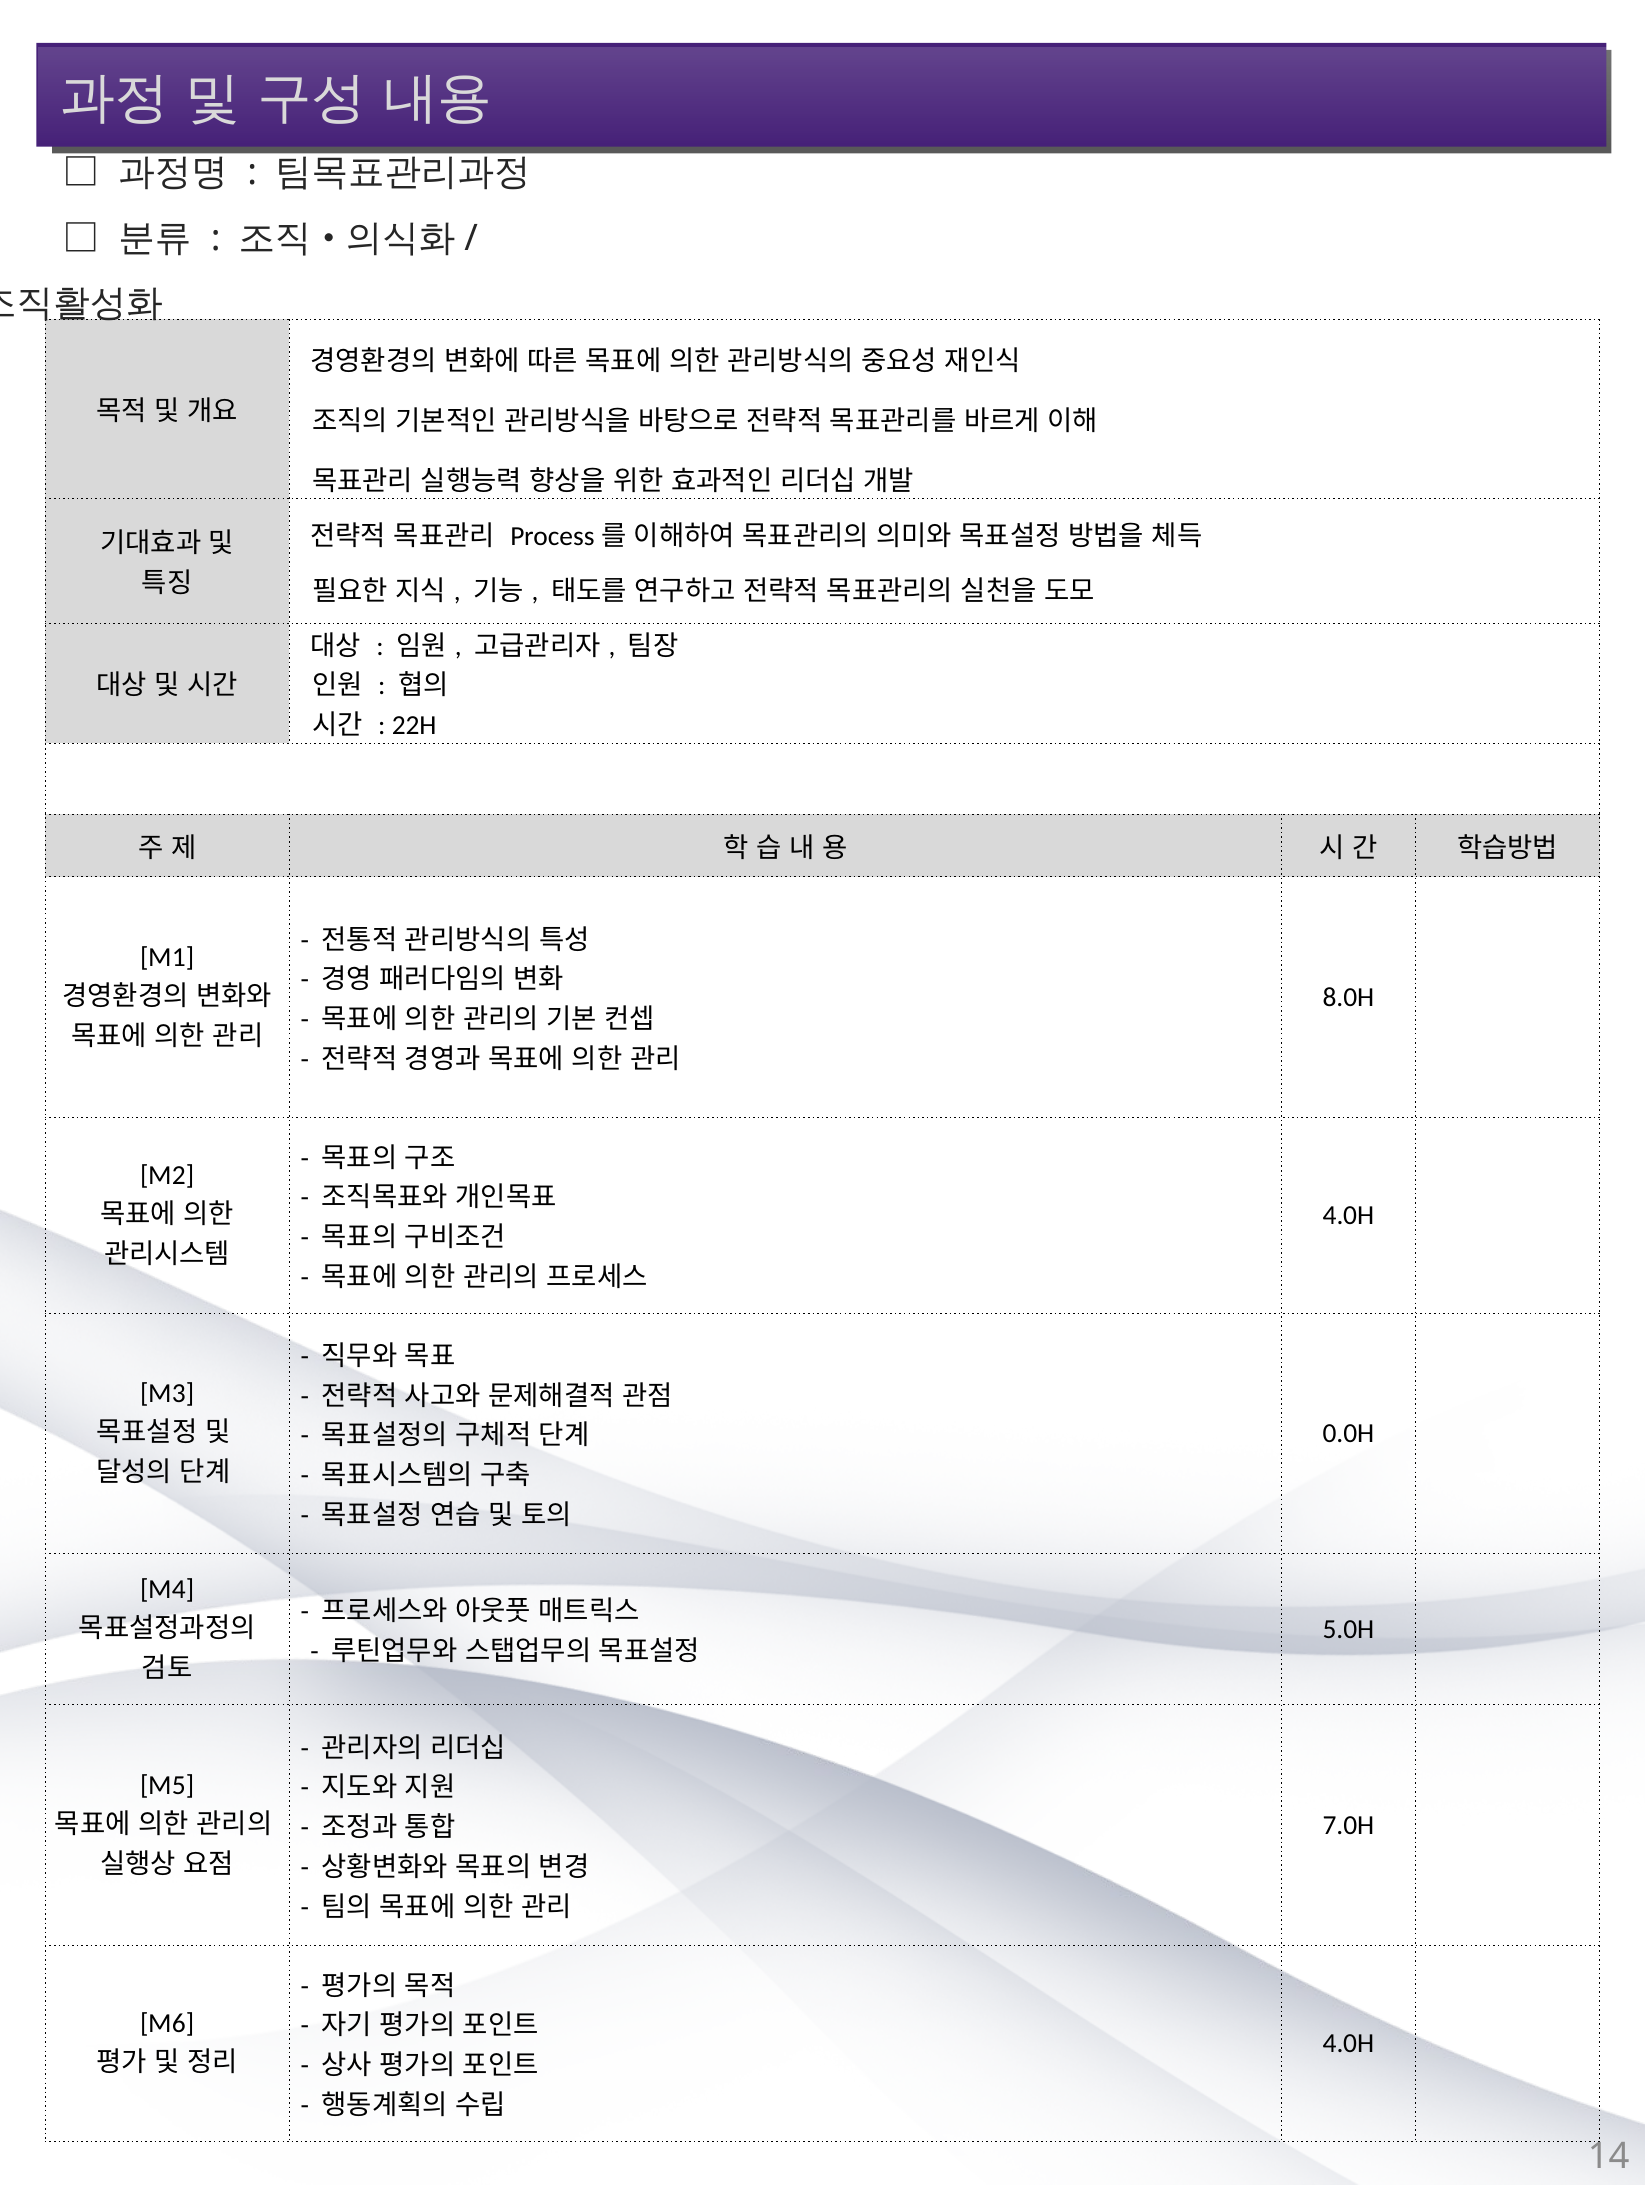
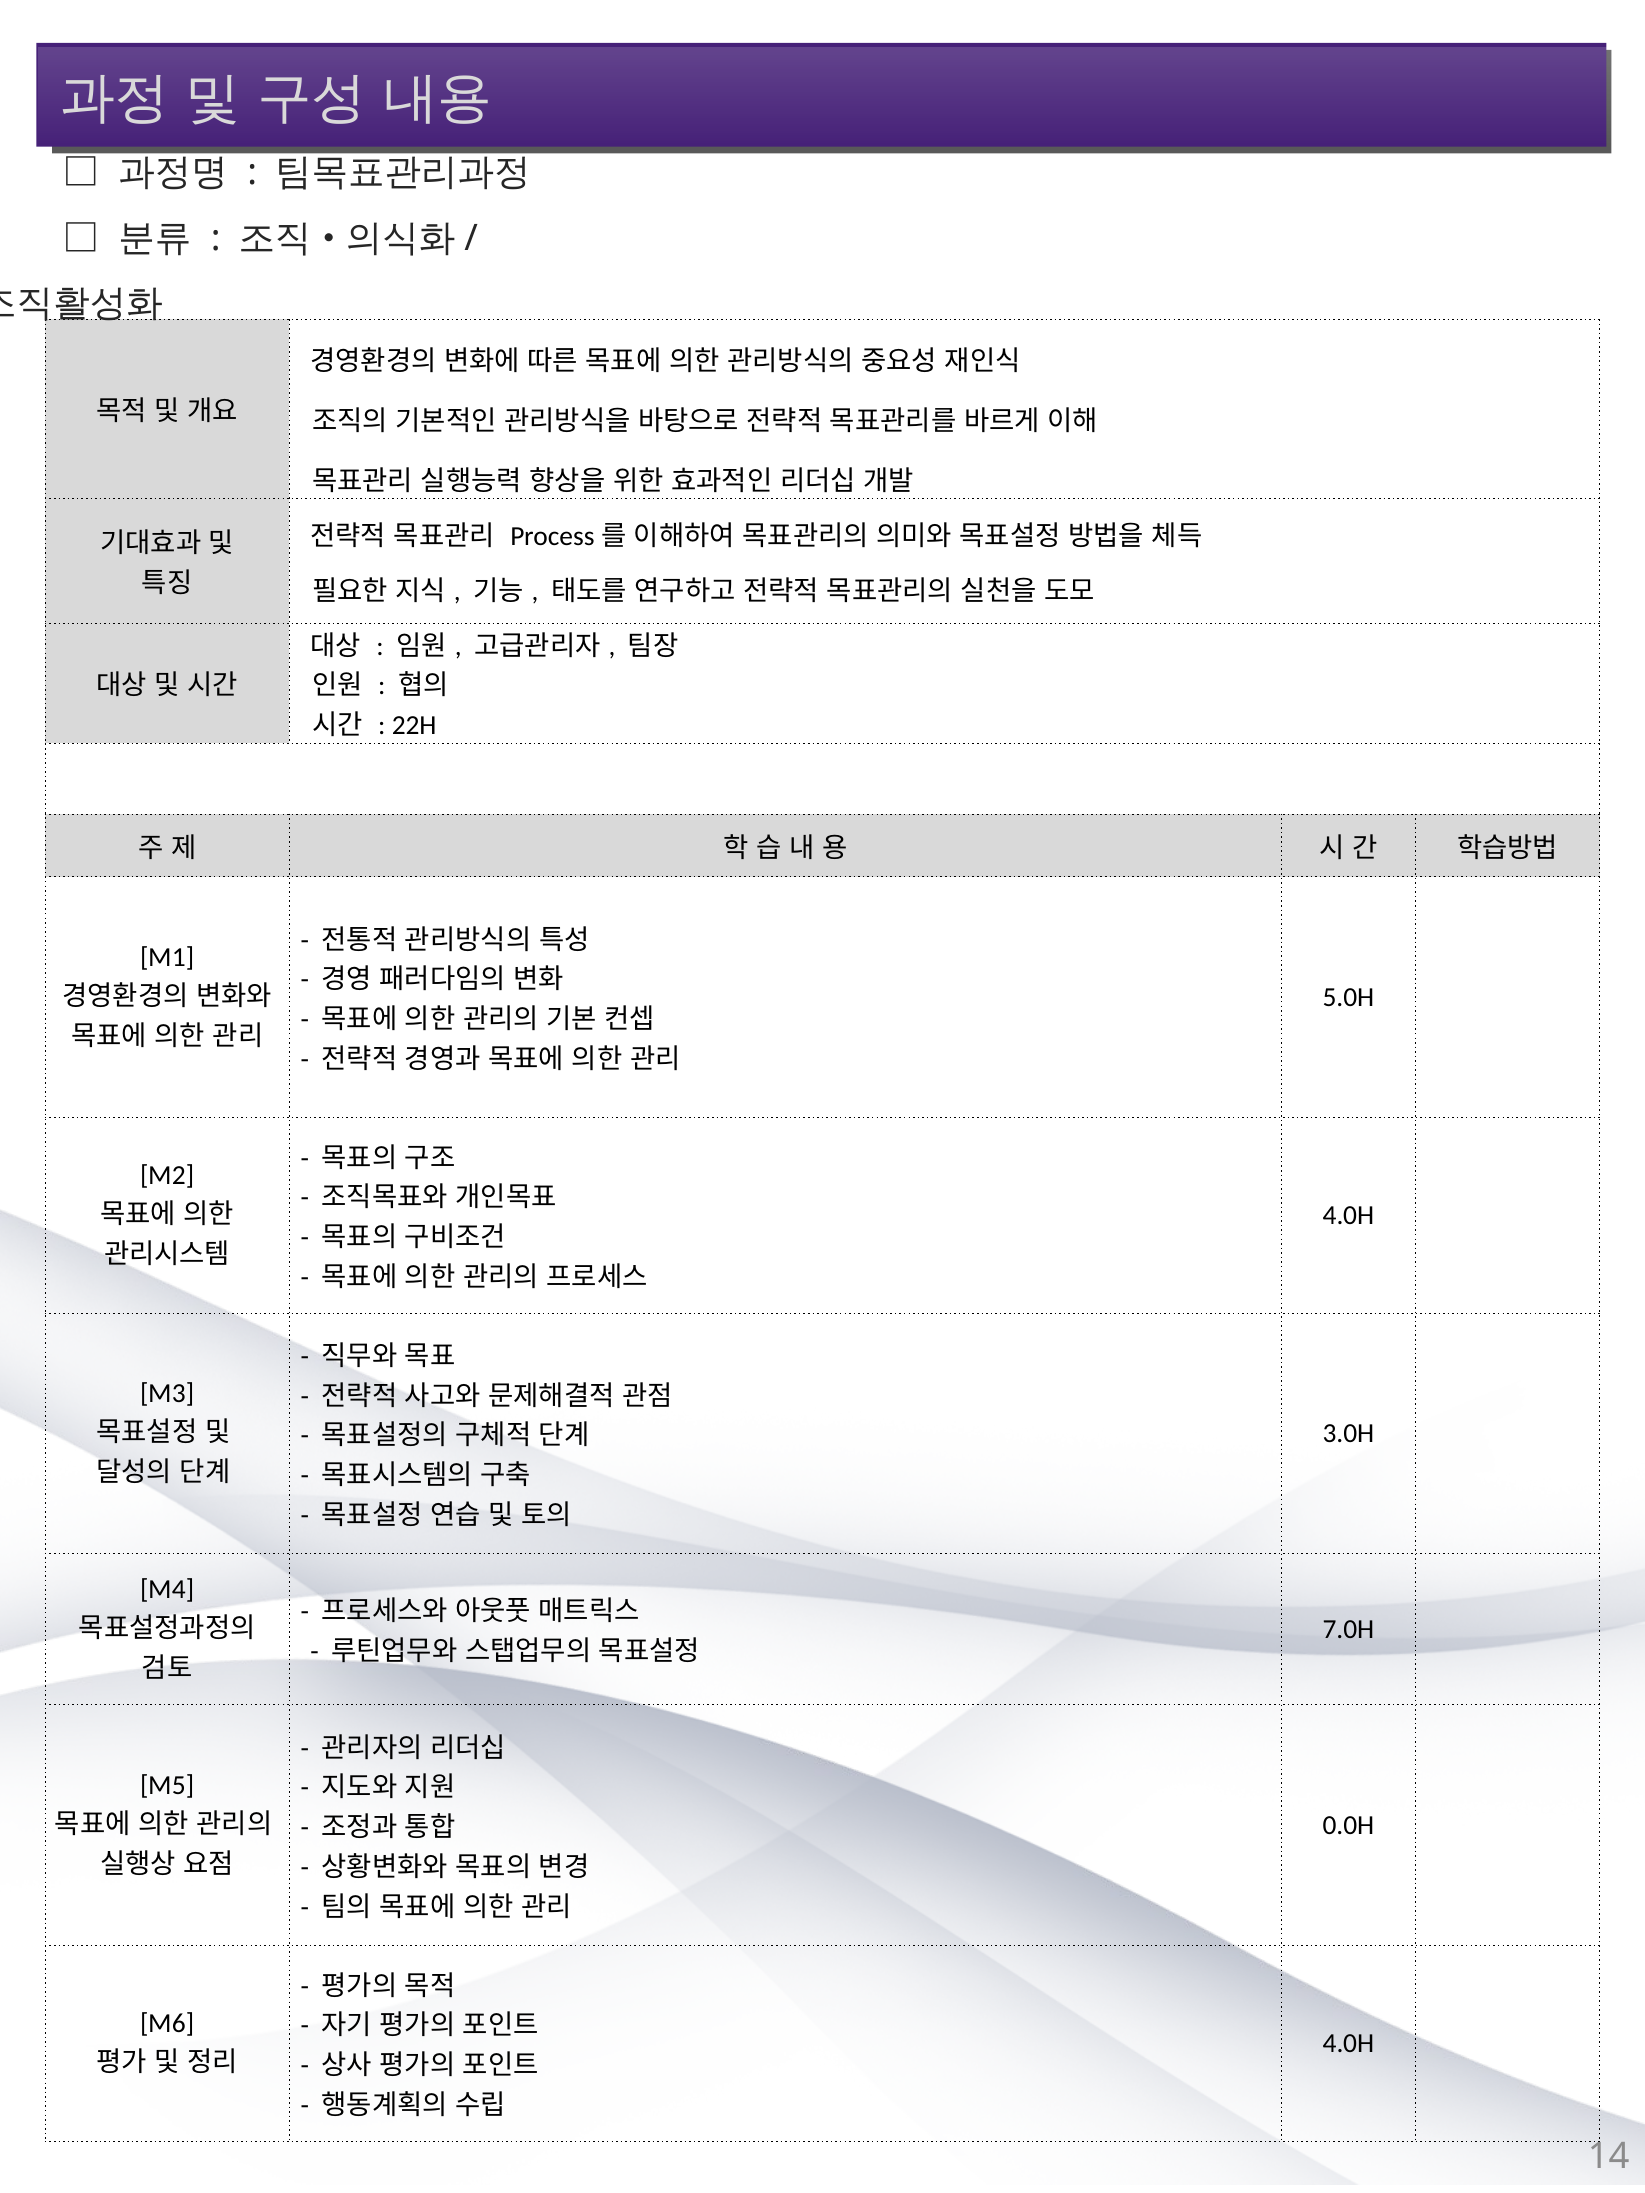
8.0H: 8.0H -> 5.0H
0.0H: 0.0H -> 3.0H
5.0H: 5.0H -> 7.0H
7.0H: 7.0H -> 0.0H
